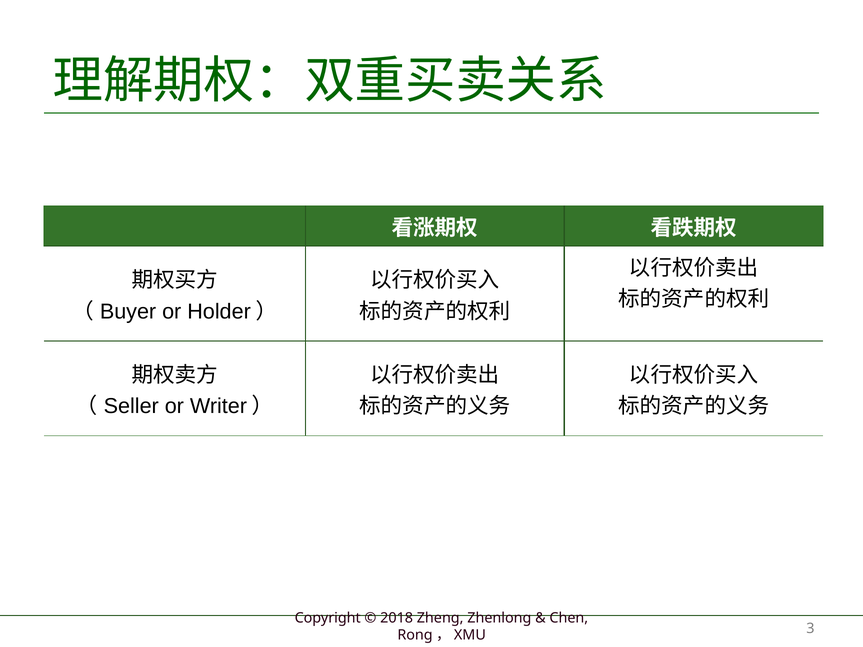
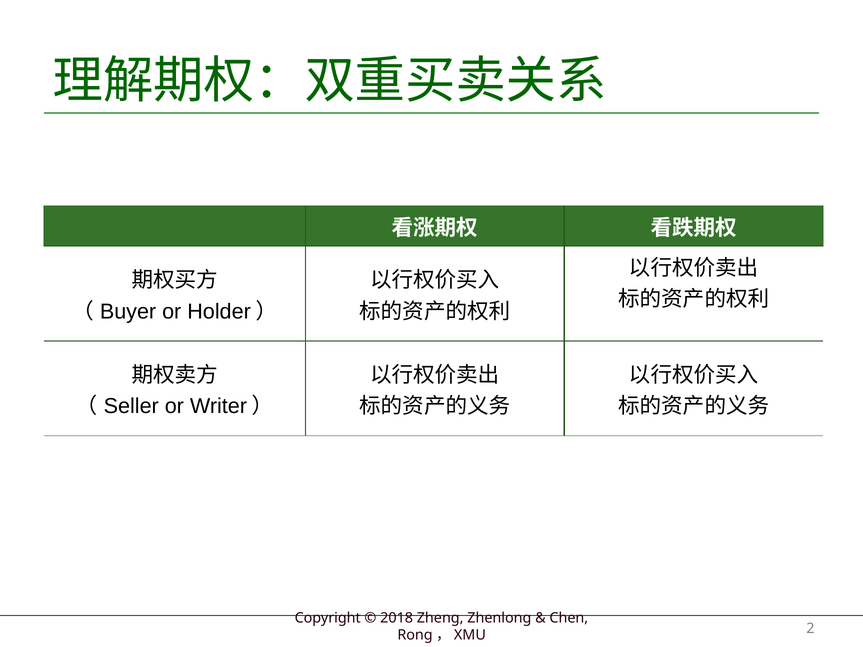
3: 3 -> 2
